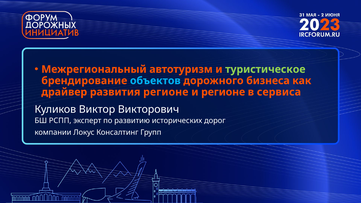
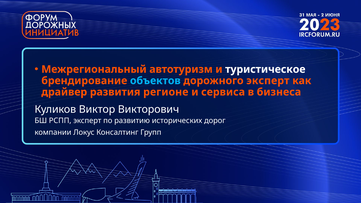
туристическое colour: light green -> white
дорожного бизнеса: бизнеса -> эксперт
и регионе: регионе -> сервиса
сервиса: сервиса -> бизнеса
